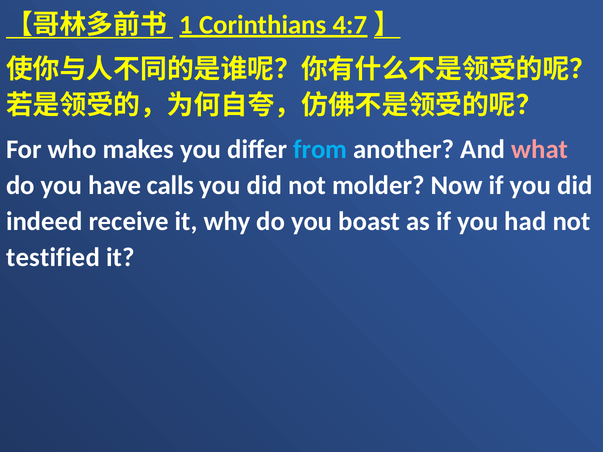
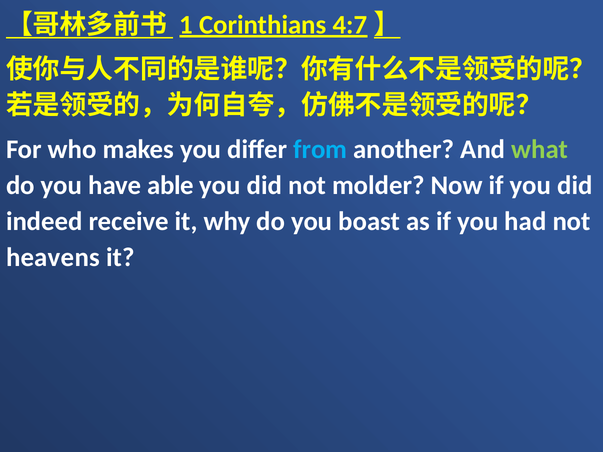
what colour: pink -> light green
calls: calls -> able
testified: testified -> heavens
